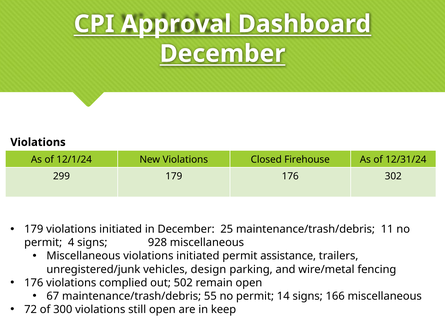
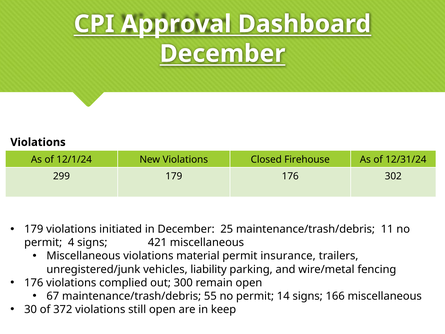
928: 928 -> 421
Miscellaneous violations initiated: initiated -> material
assistance: assistance -> insurance
design: design -> liability
502: 502 -> 300
72: 72 -> 30
300: 300 -> 372
